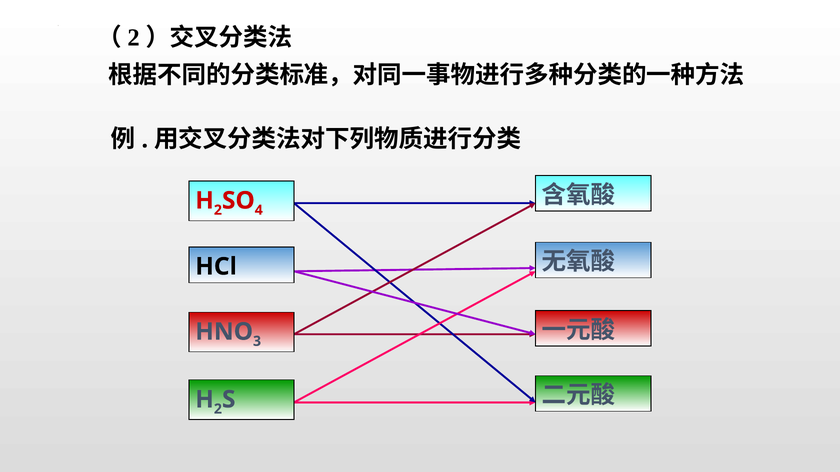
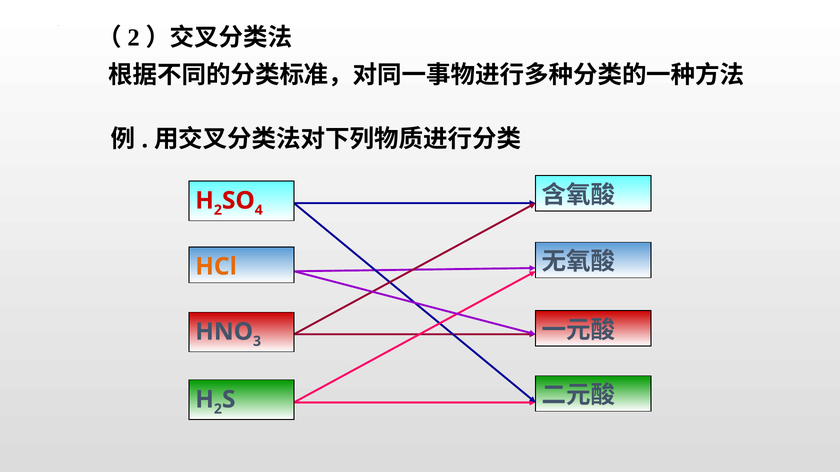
HCl colour: black -> orange
